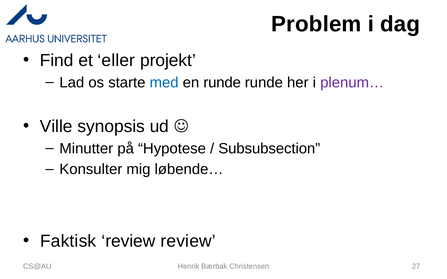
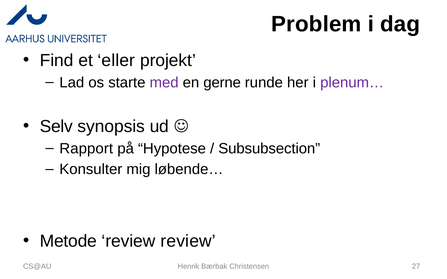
med colour: blue -> purple
en runde: runde -> gerne
Ville: Ville -> Selv
Minutter: Minutter -> Rapport
Faktisk: Faktisk -> Metode
